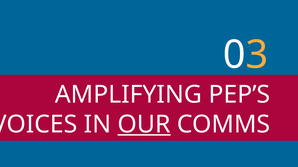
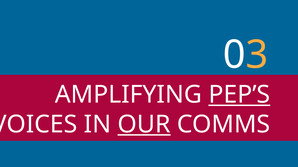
PEP’S underline: none -> present
